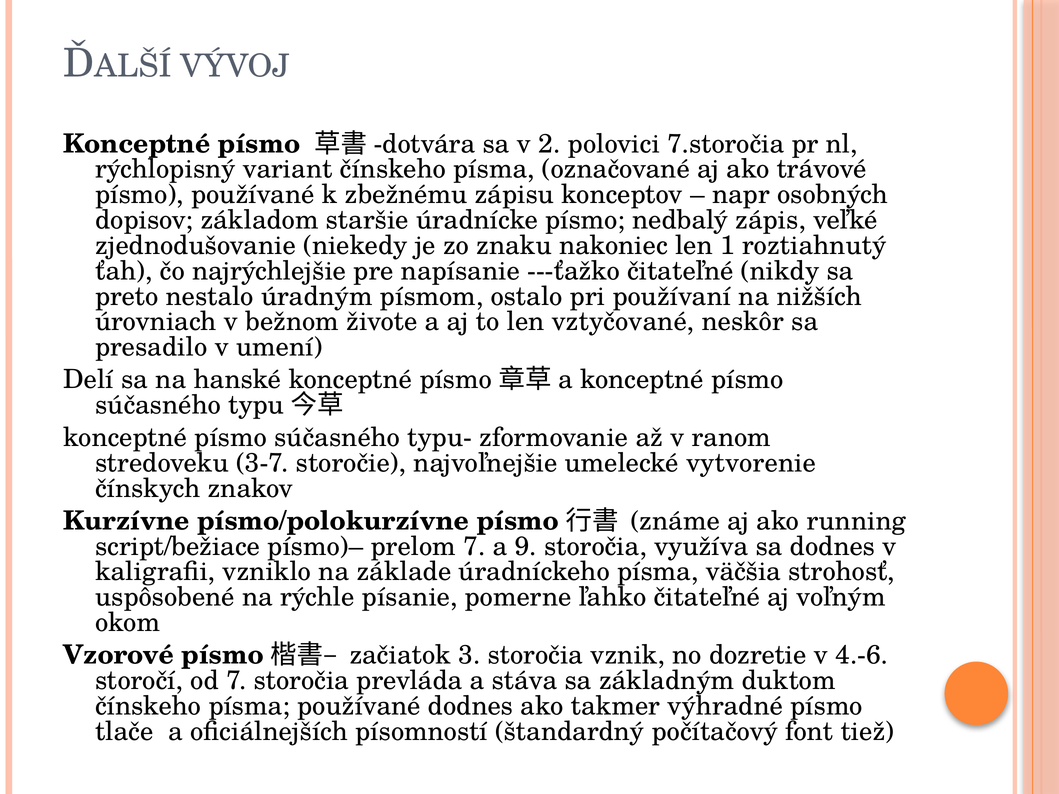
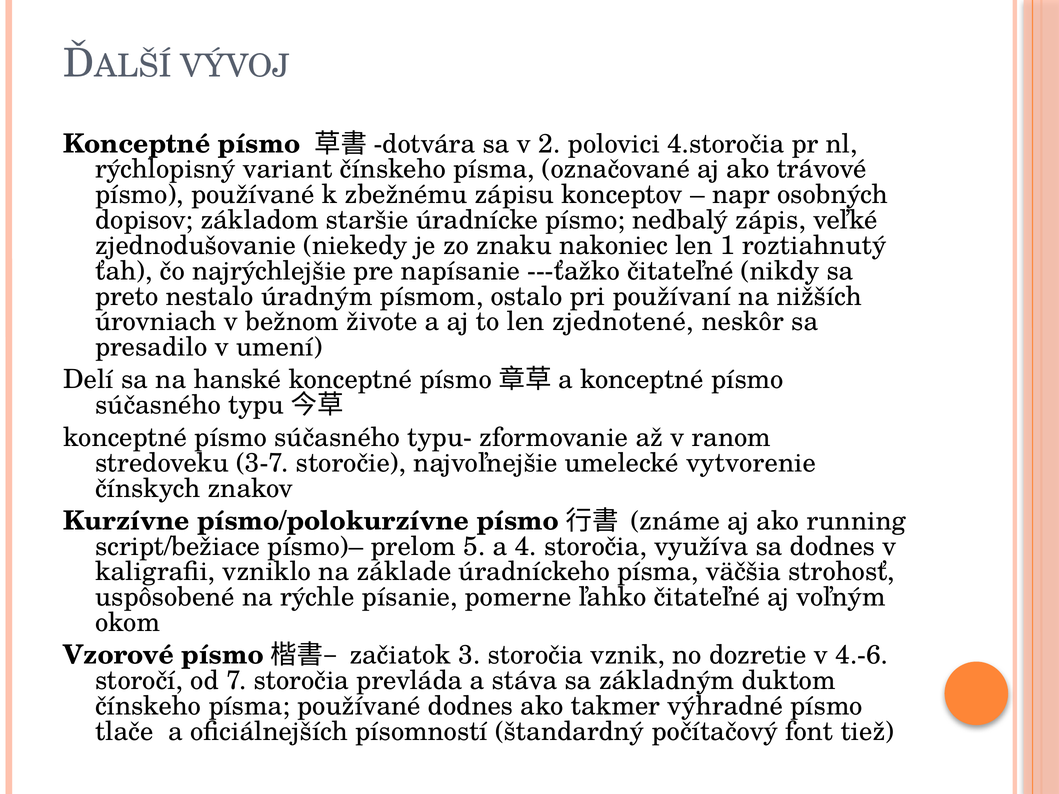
7.storočia: 7.storočia -> 4.storočia
vztyčované: vztyčované -> zjednotené
prelom 7: 7 -> 5
9: 9 -> 4
